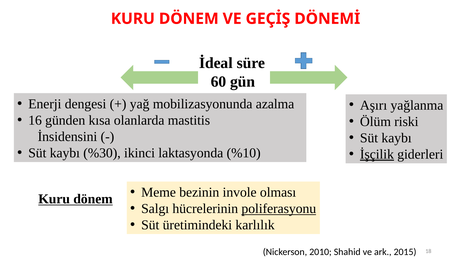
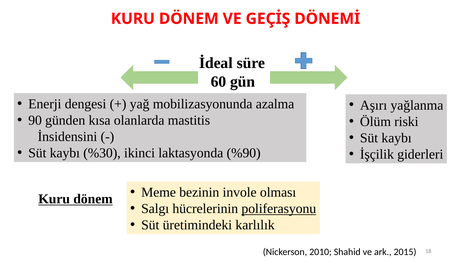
16: 16 -> 90
%10: %10 -> %90
İşçilik underline: present -> none
